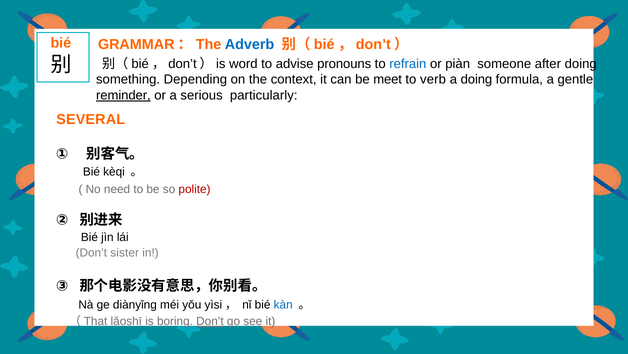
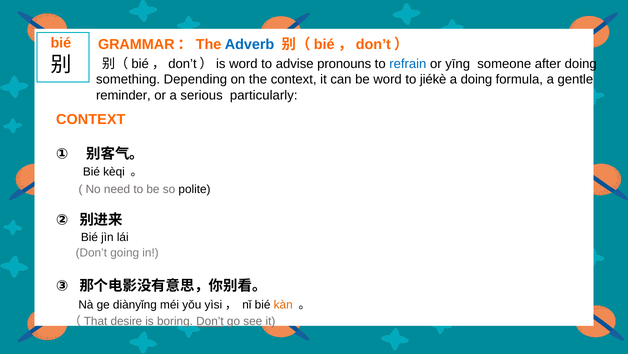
piàn: piàn -> yīng
be meet: meet -> word
verb: verb -> jiékè
reminder underline: present -> none
SEVERAL at (91, 119): SEVERAL -> CONTEXT
polite colour: red -> black
sister: sister -> going
kàn colour: blue -> orange
lǎoshī: lǎoshī -> desire
